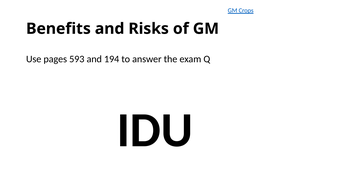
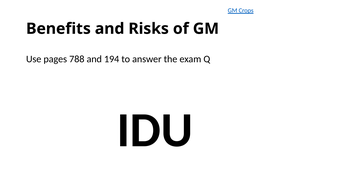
593: 593 -> 788
